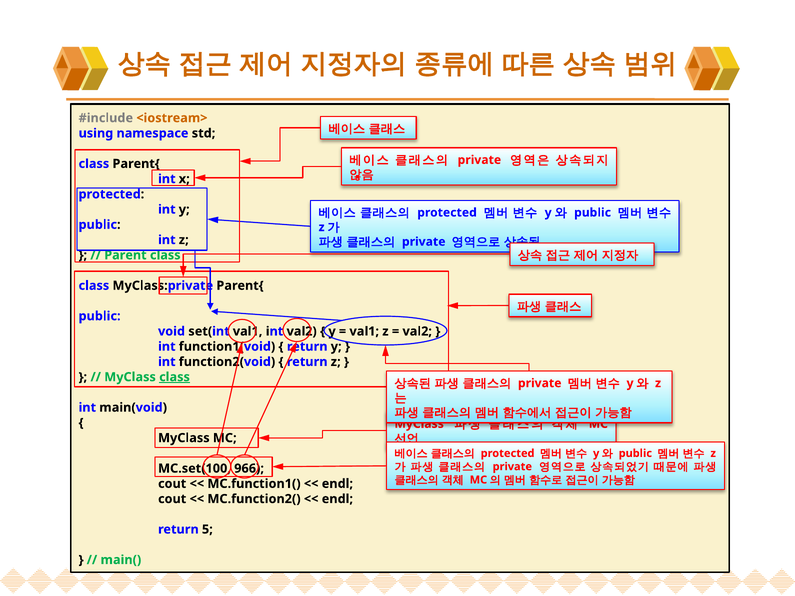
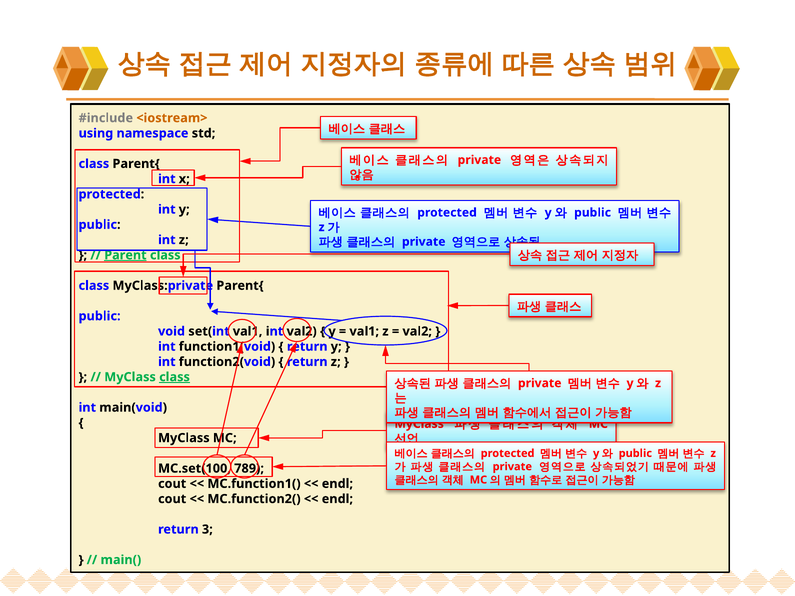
Parent underline: none -> present
966: 966 -> 789
5: 5 -> 3
